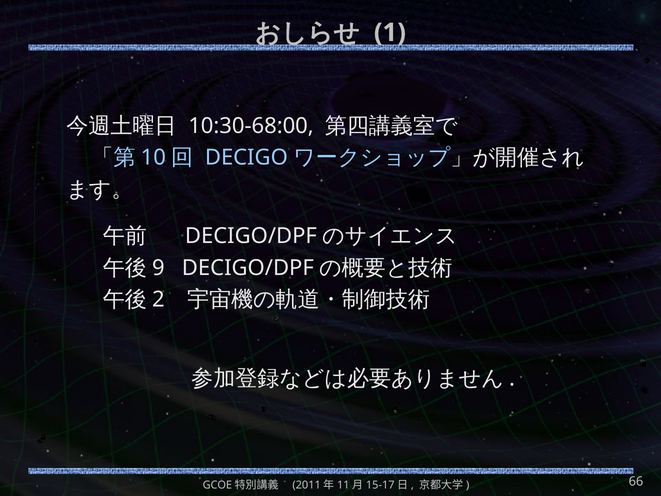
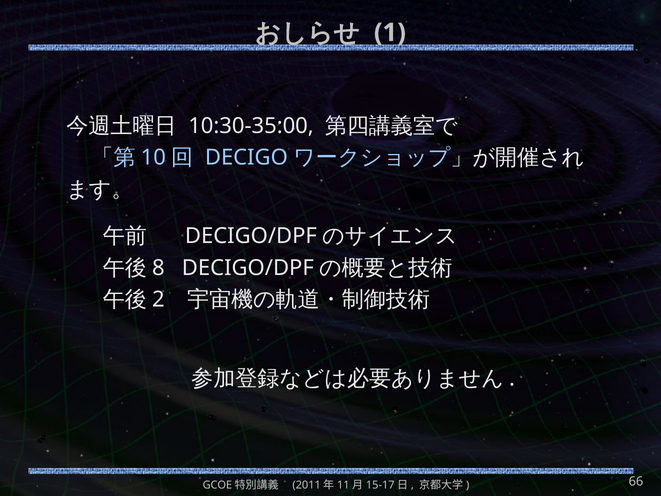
10:30-68:00: 10:30-68:00 -> 10:30-35:00
9: 9 -> 8
